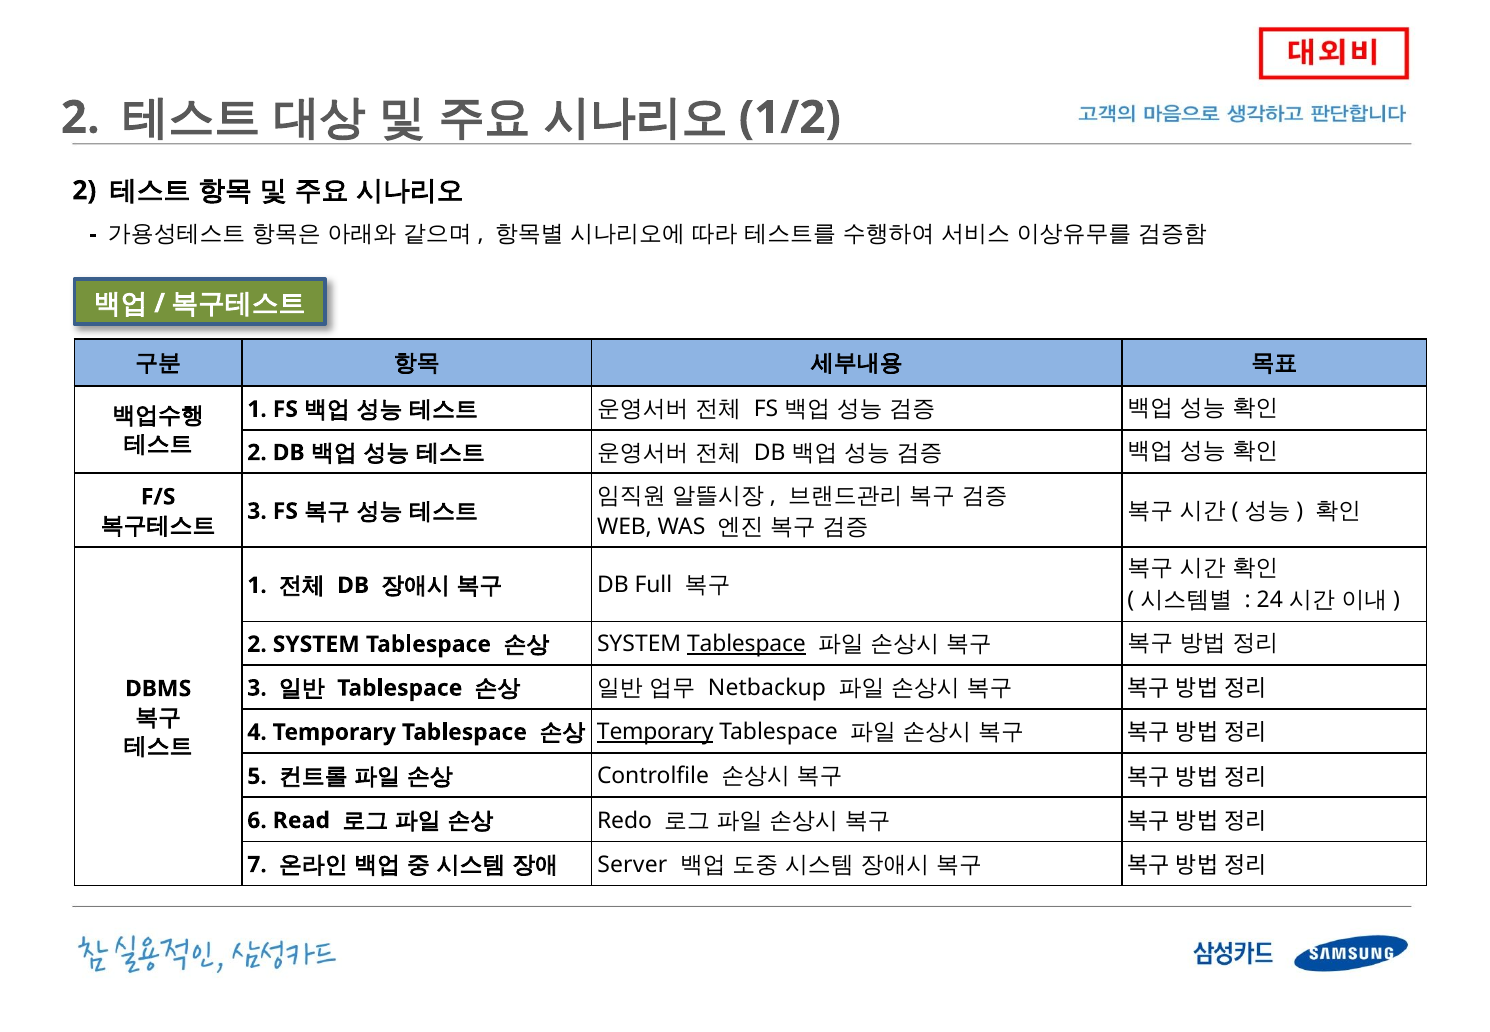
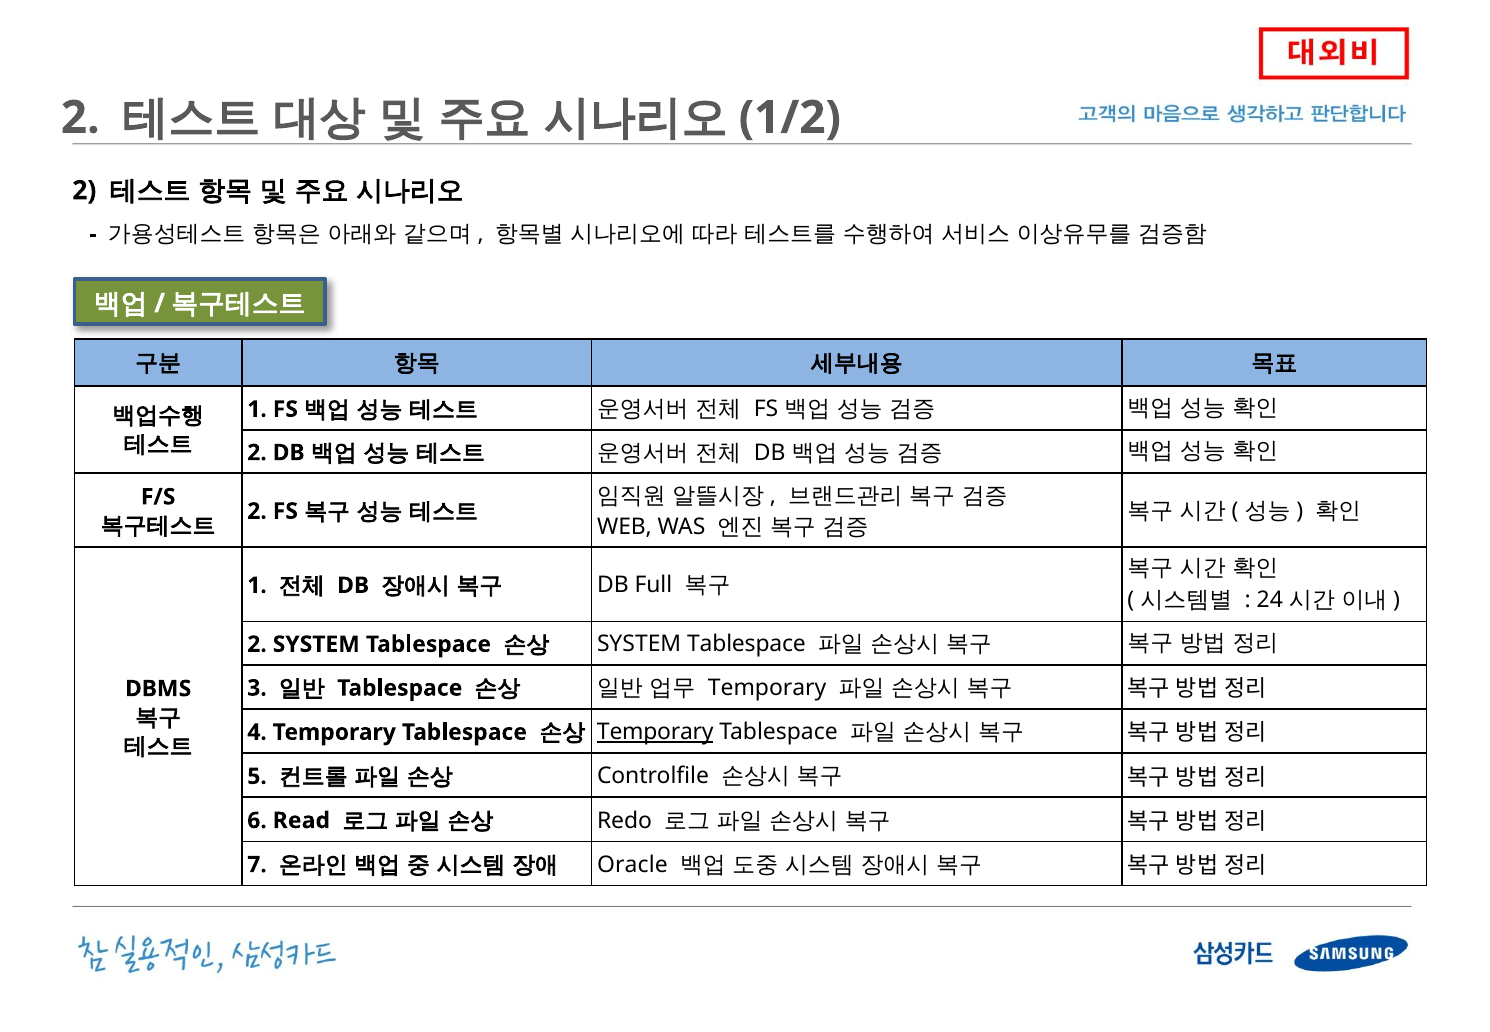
3 at (257, 511): 3 -> 2
Tablespace at (746, 644) underline: present -> none
Netbackup at (767, 688): Netbackup -> Temporary
Server: Server -> Oracle
